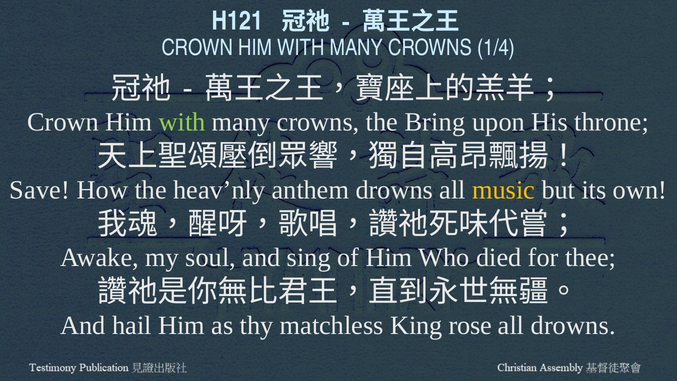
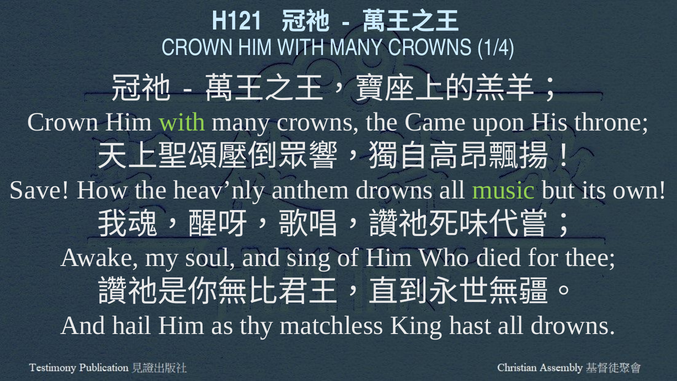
Bring: Bring -> Came
music colour: yellow -> light green
rose: rose -> hast
